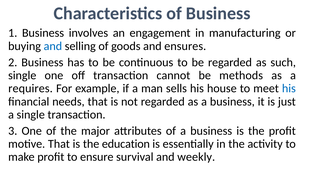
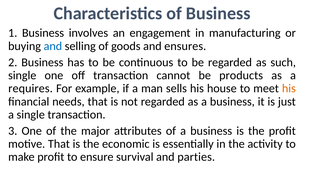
methods: methods -> products
his at (289, 88) colour: blue -> orange
education: education -> economic
weekly: weekly -> parties
